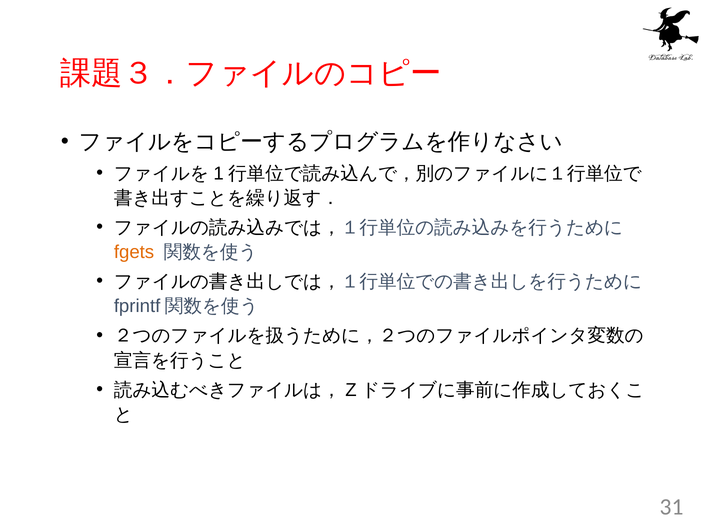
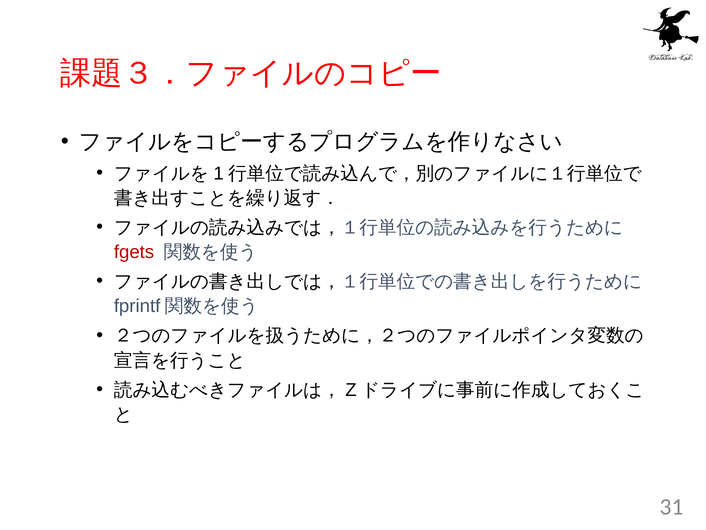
fgets colour: orange -> red
